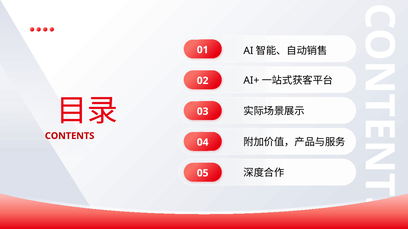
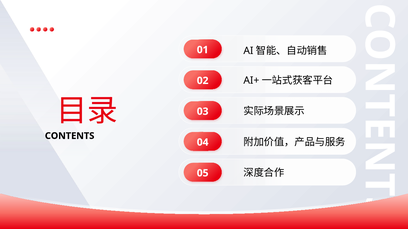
CONTENTS colour: red -> black
